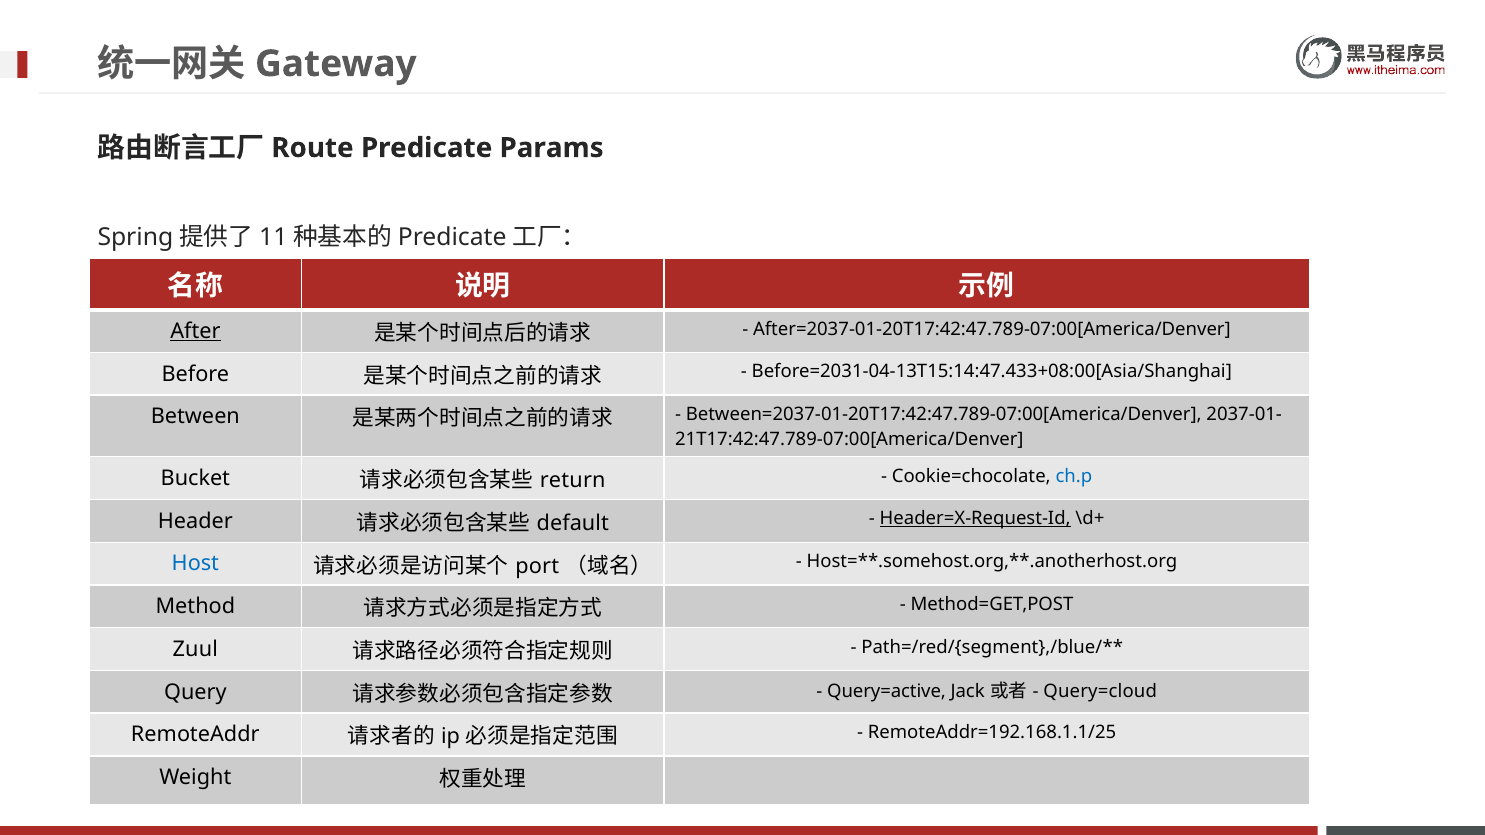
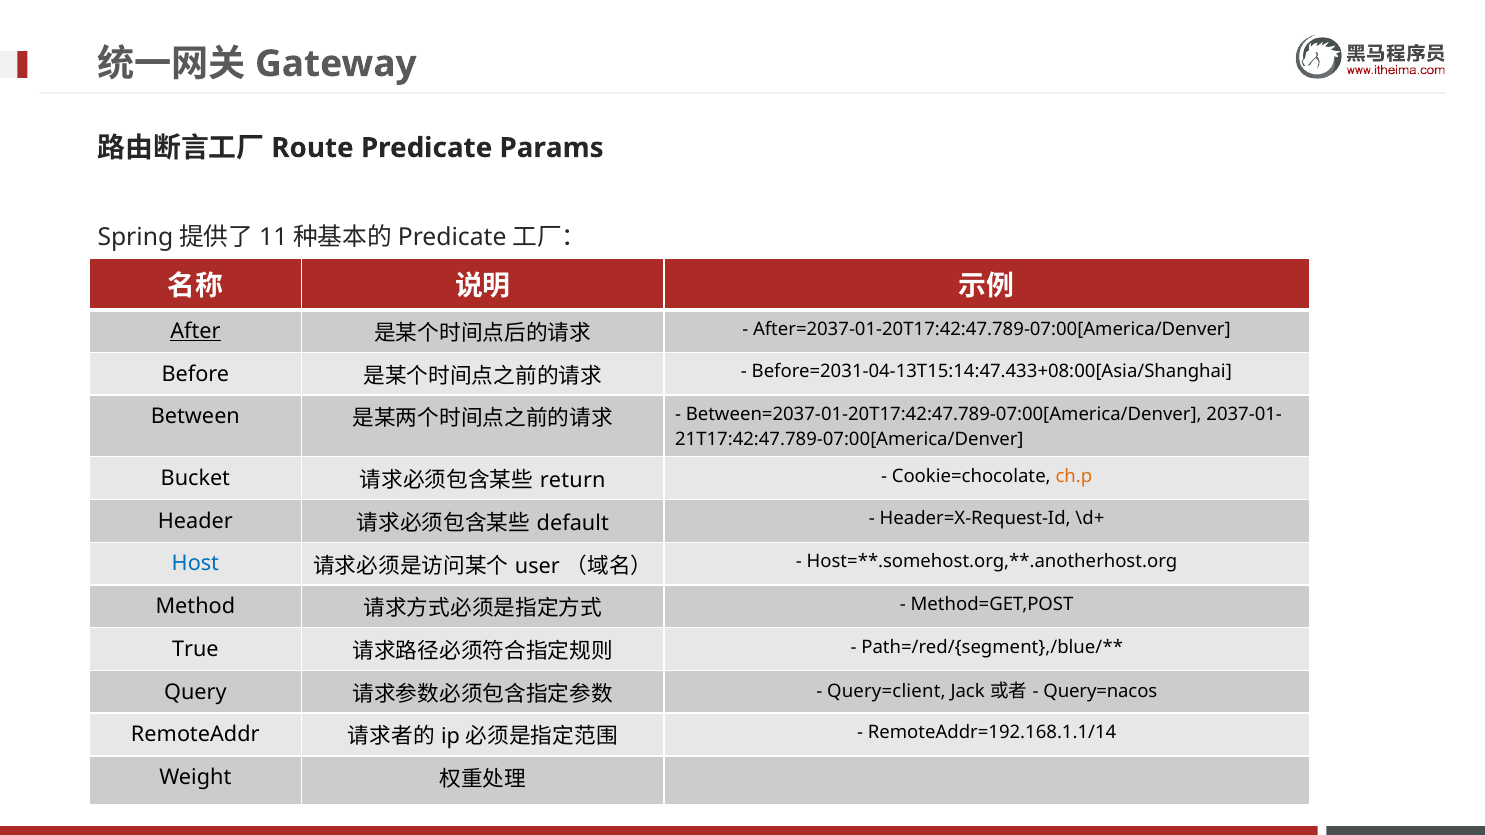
ch.p colour: blue -> orange
Header=X-Request-Id underline: present -> none
port: port -> user
Zuul: Zuul -> True
Query=active: Query=active -> Query=client
Query=cloud: Query=cloud -> Query=nacos
RemoteAddr=192.168.1.1/25: RemoteAddr=192.168.1.1/25 -> RemoteAddr=192.168.1.1/14
